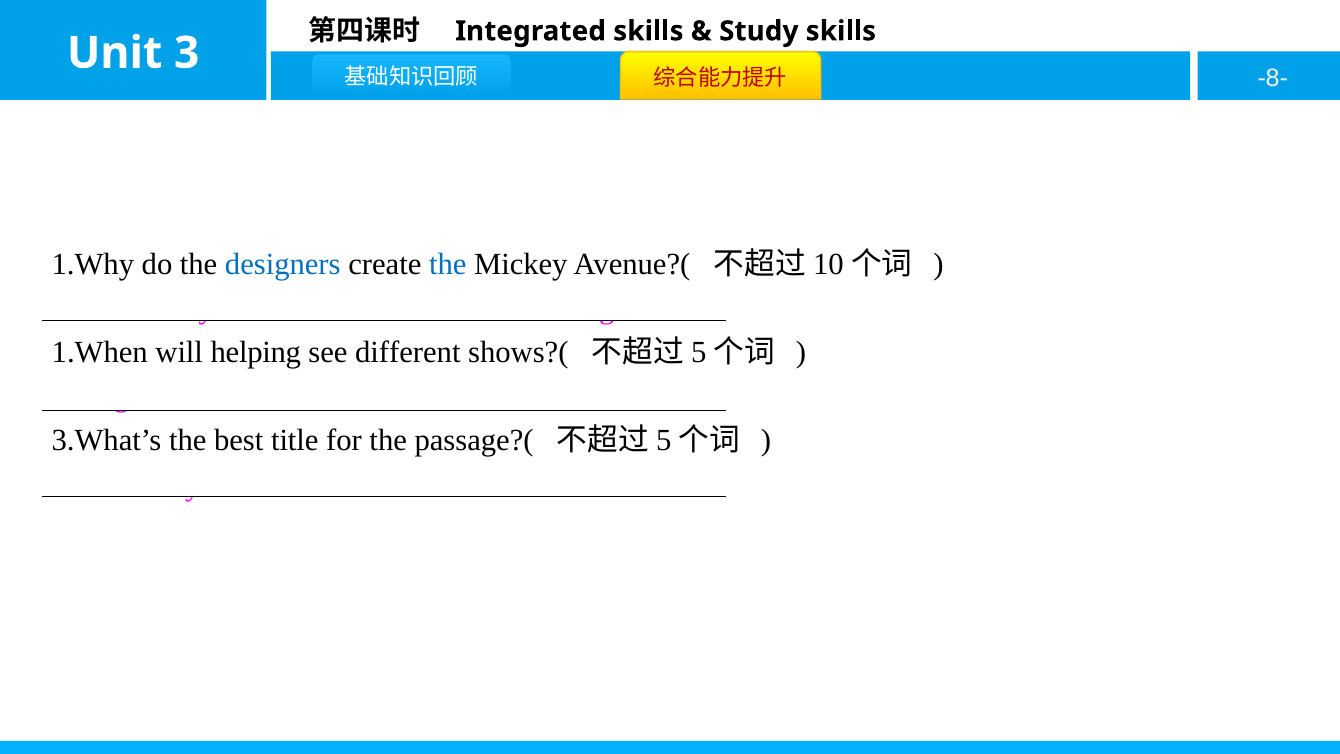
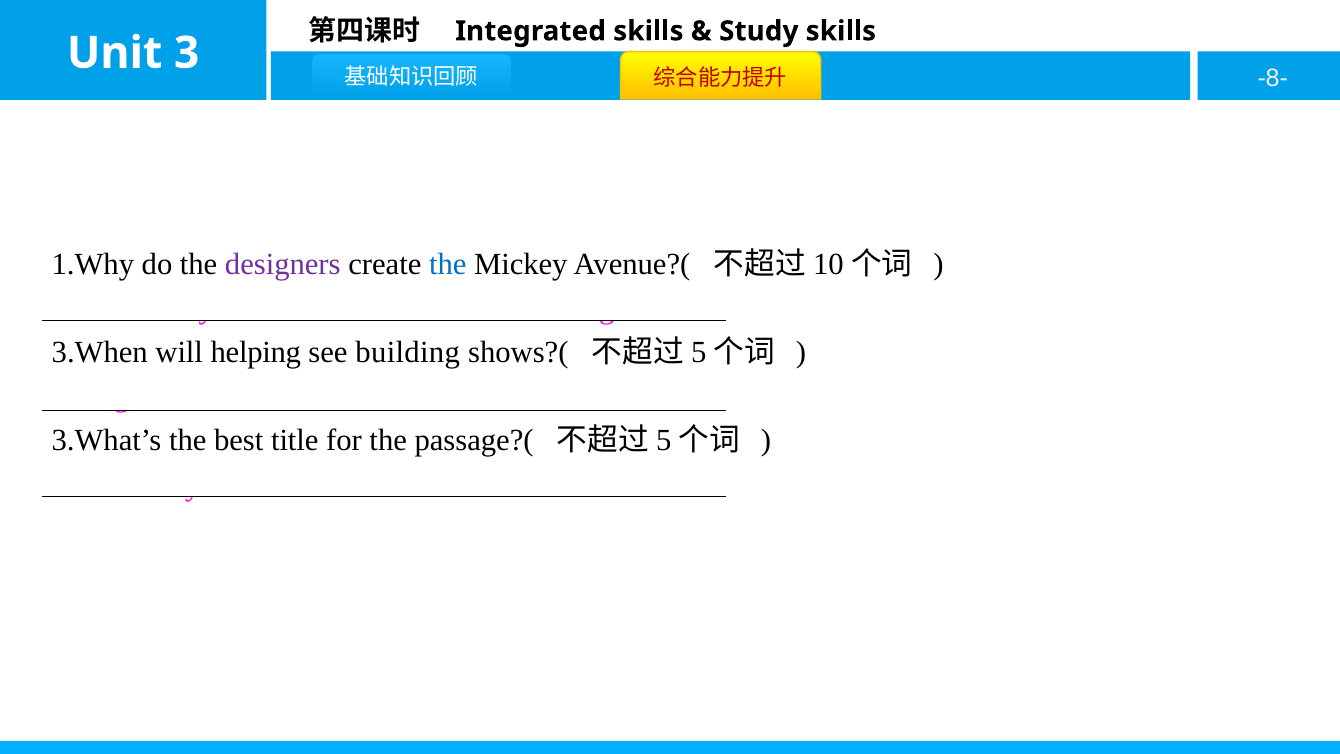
designers colour: blue -> purple
1.When: 1.When -> 3.When
different: different -> building
